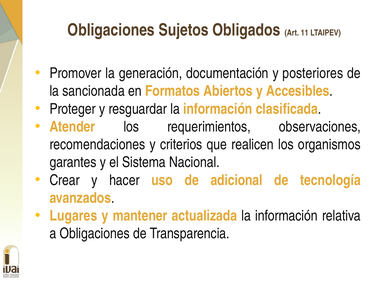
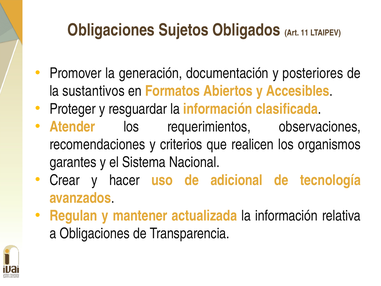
sancionada: sancionada -> sustantivos
Lugares: Lugares -> Regulan
